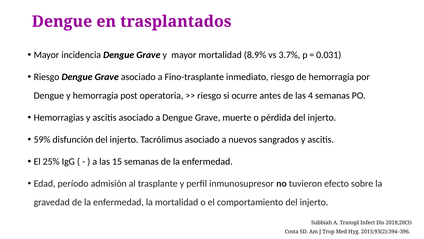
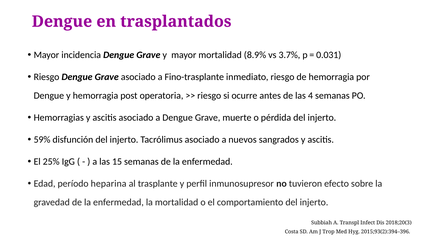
admisión: admisión -> heparina
